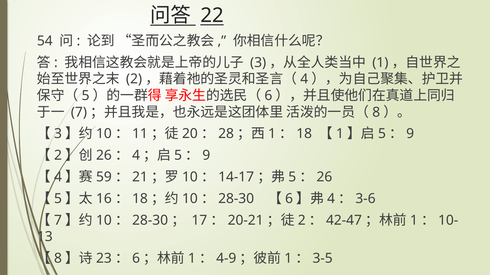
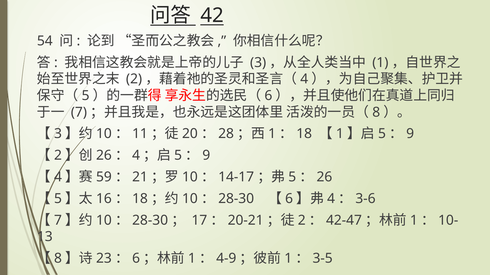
22: 22 -> 42
